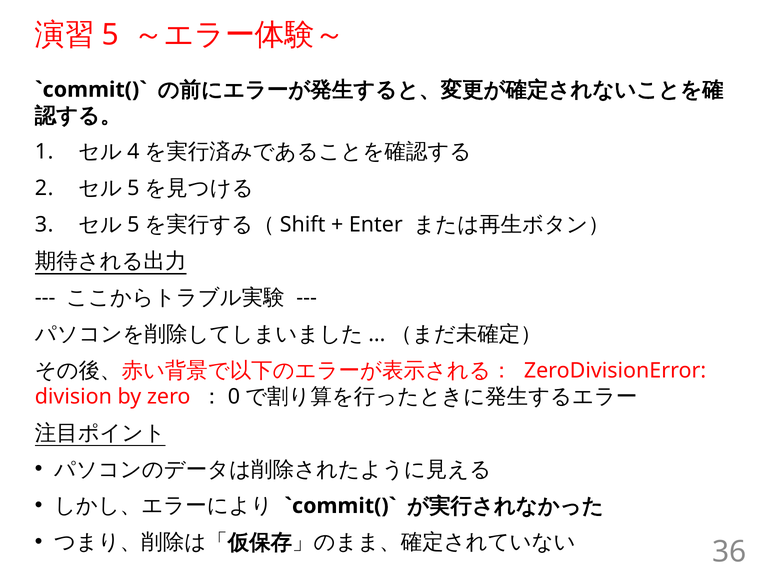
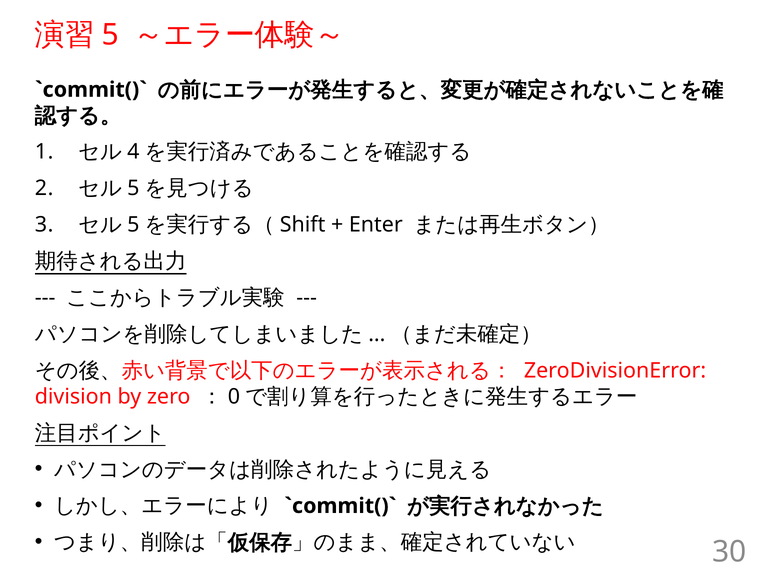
36: 36 -> 30
